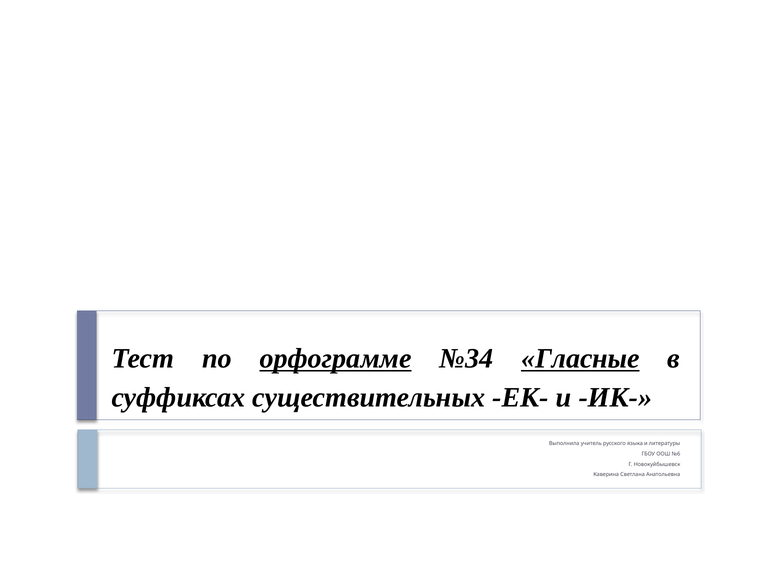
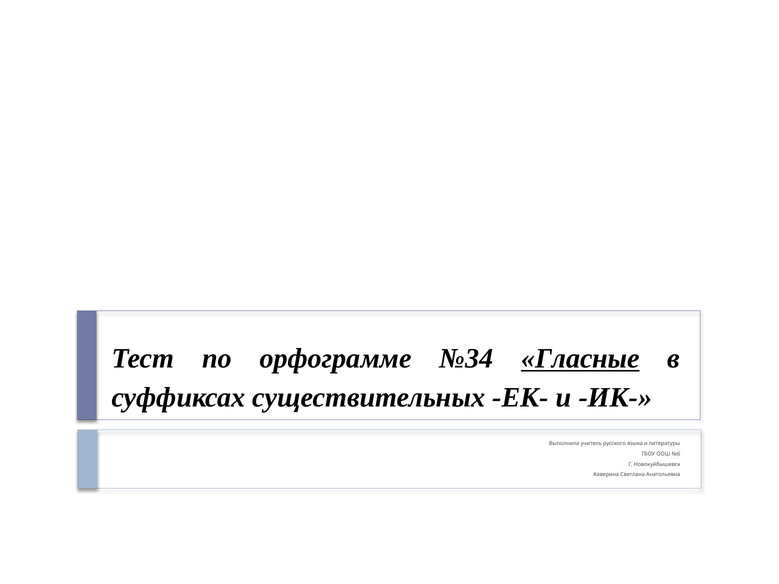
орфограмме underline: present -> none
